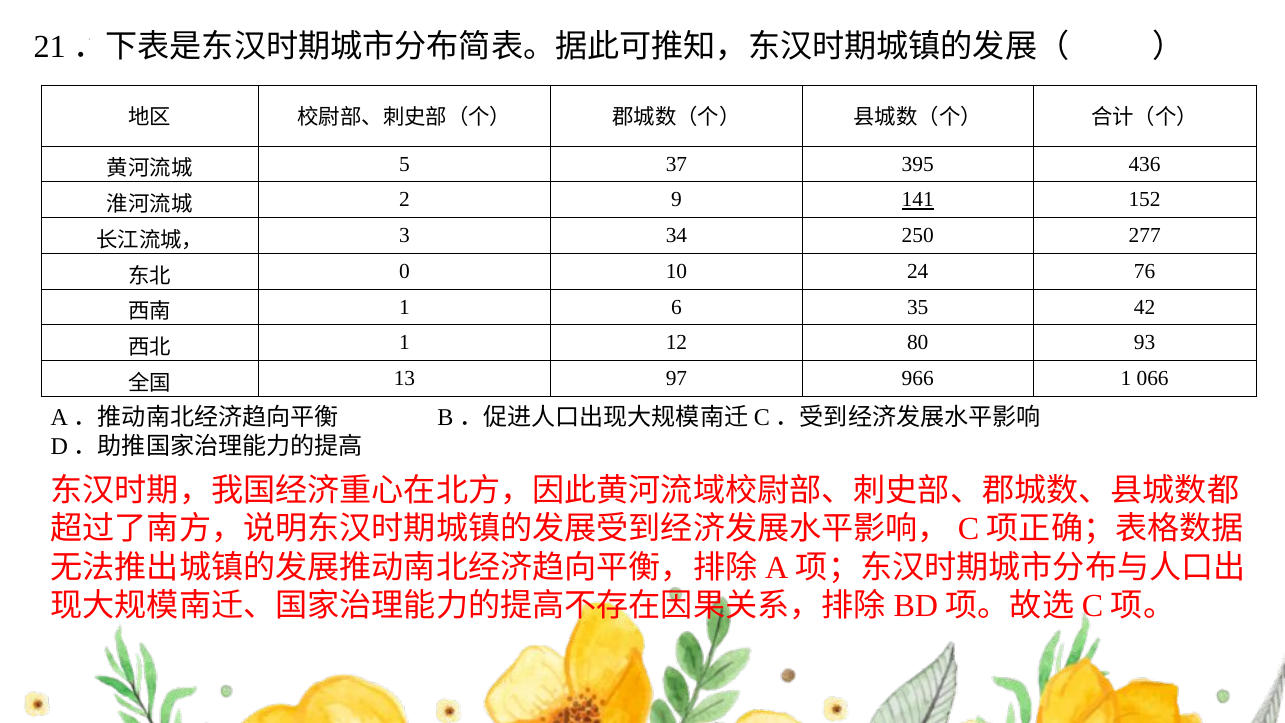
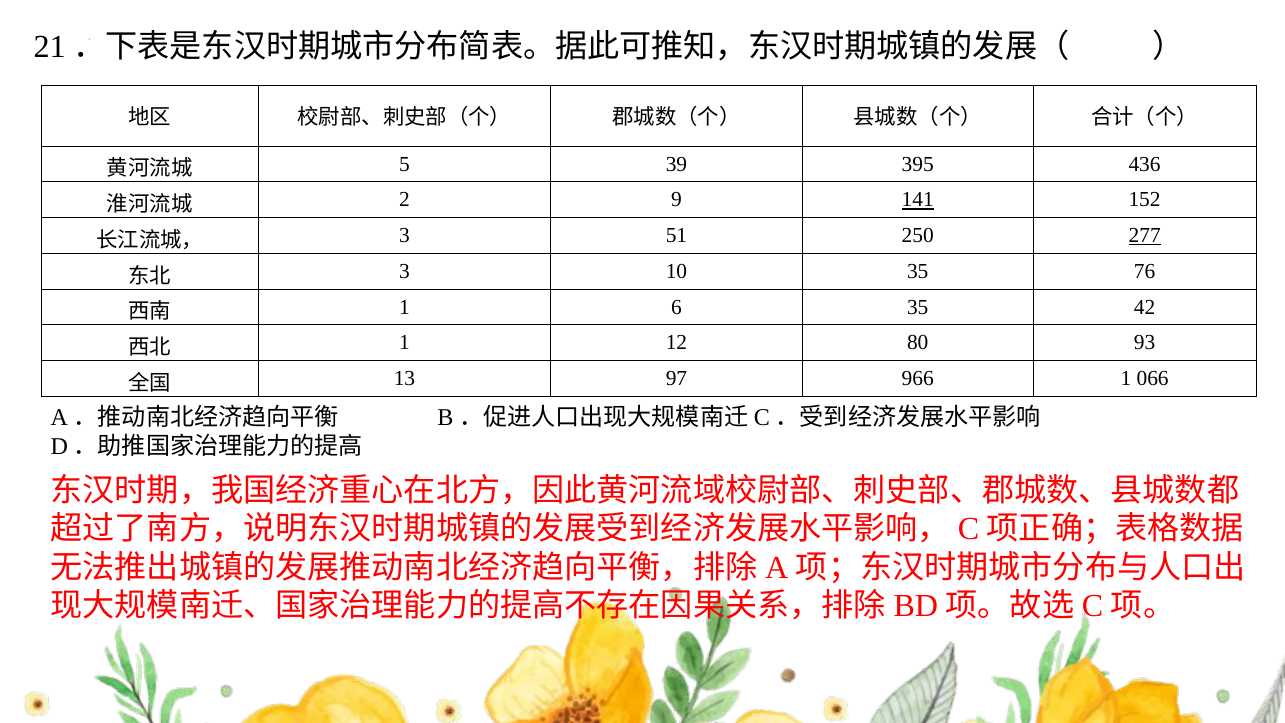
37: 37 -> 39
34: 34 -> 51
277 underline: none -> present
0 at (405, 271): 0 -> 3
10 24: 24 -> 35
